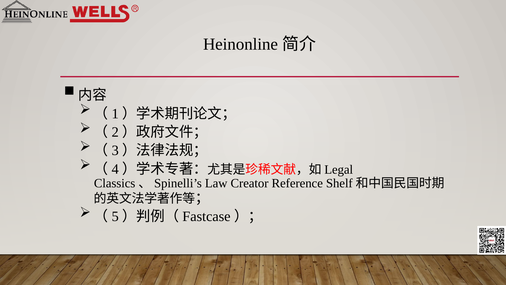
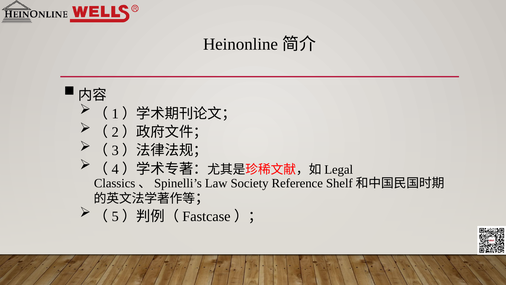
Creator: Creator -> Society
